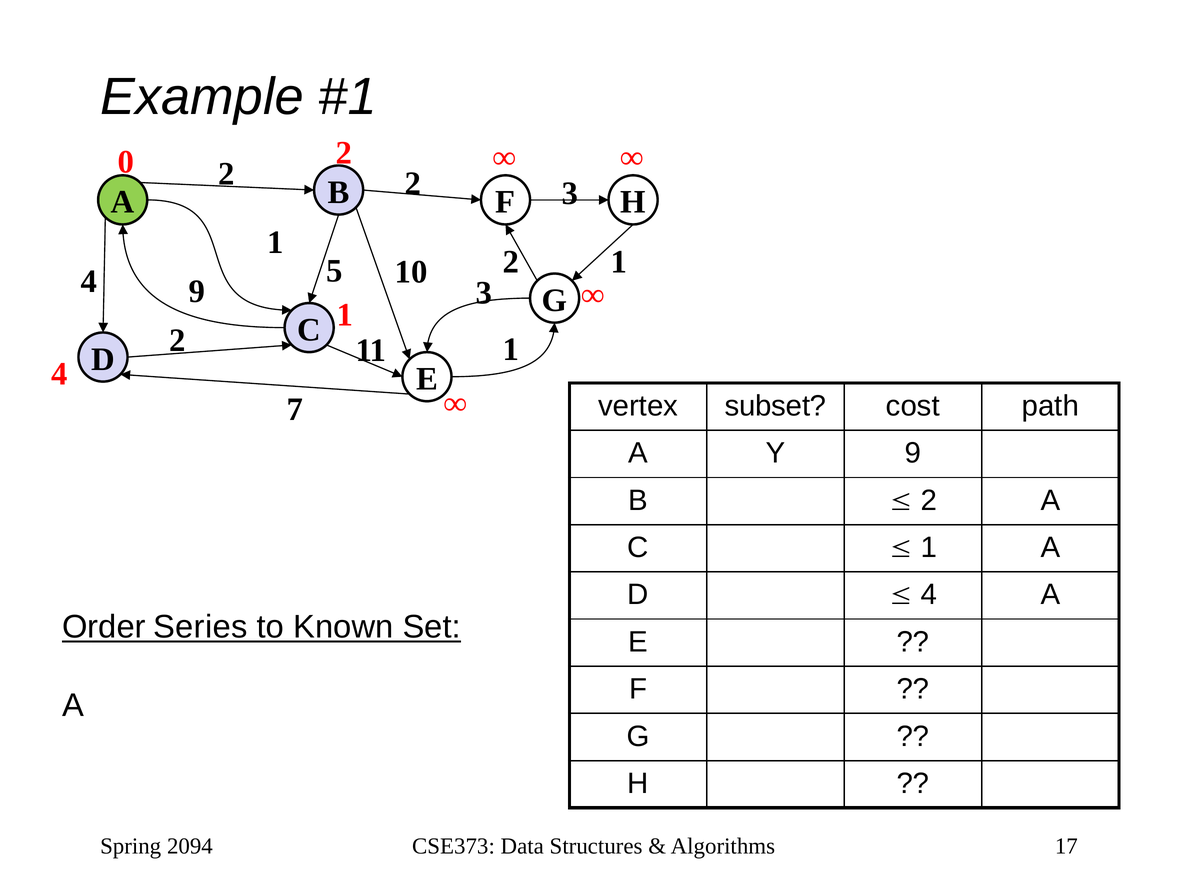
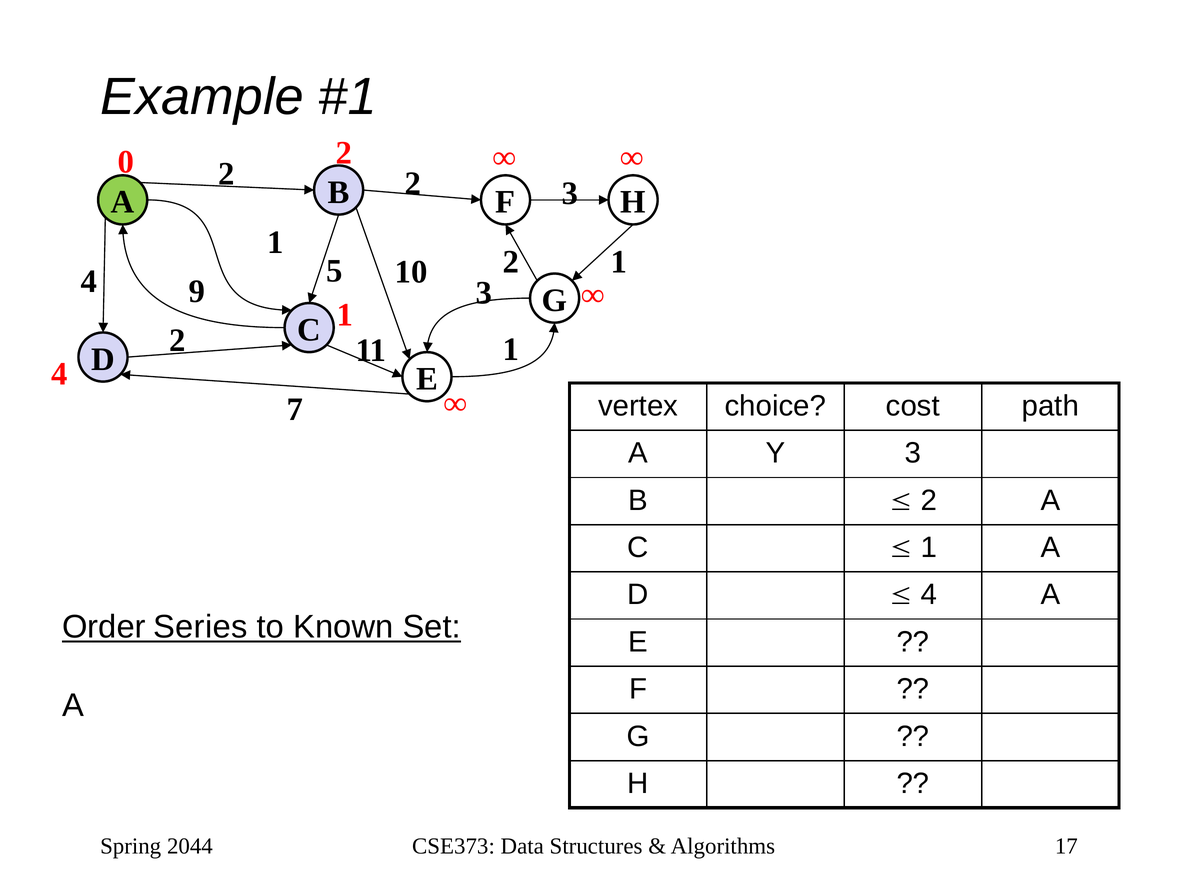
subset: subset -> choice
Y 9: 9 -> 3
2094: 2094 -> 2044
